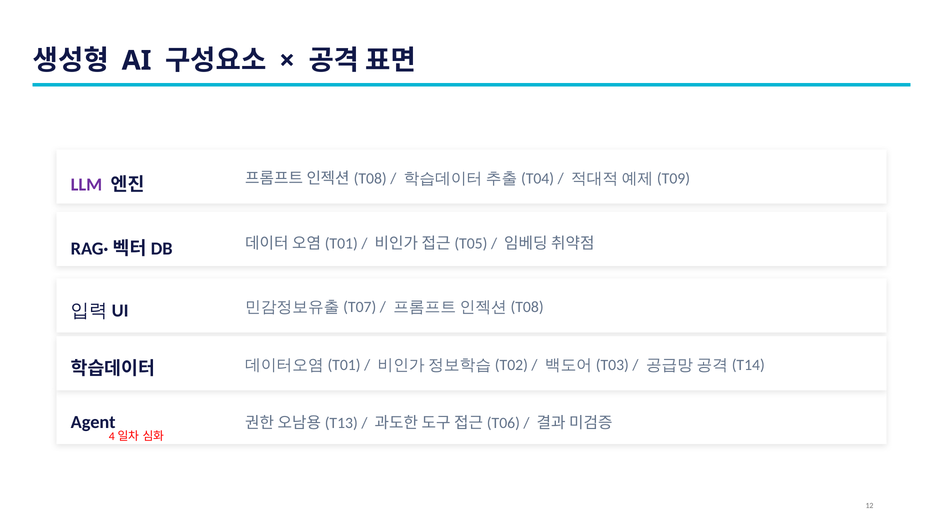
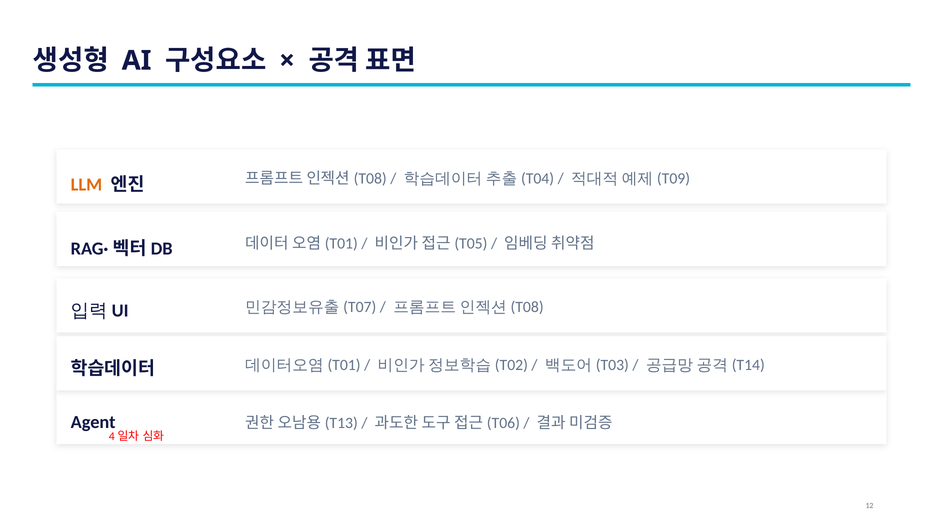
LLM colour: purple -> orange
